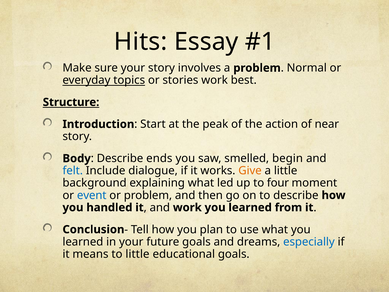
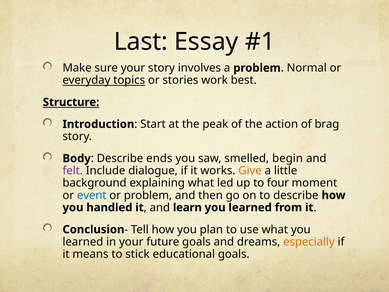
Hits: Hits -> Last
near: near -> brag
felt colour: blue -> purple
and work: work -> learn
especially colour: blue -> orange
to little: little -> stick
